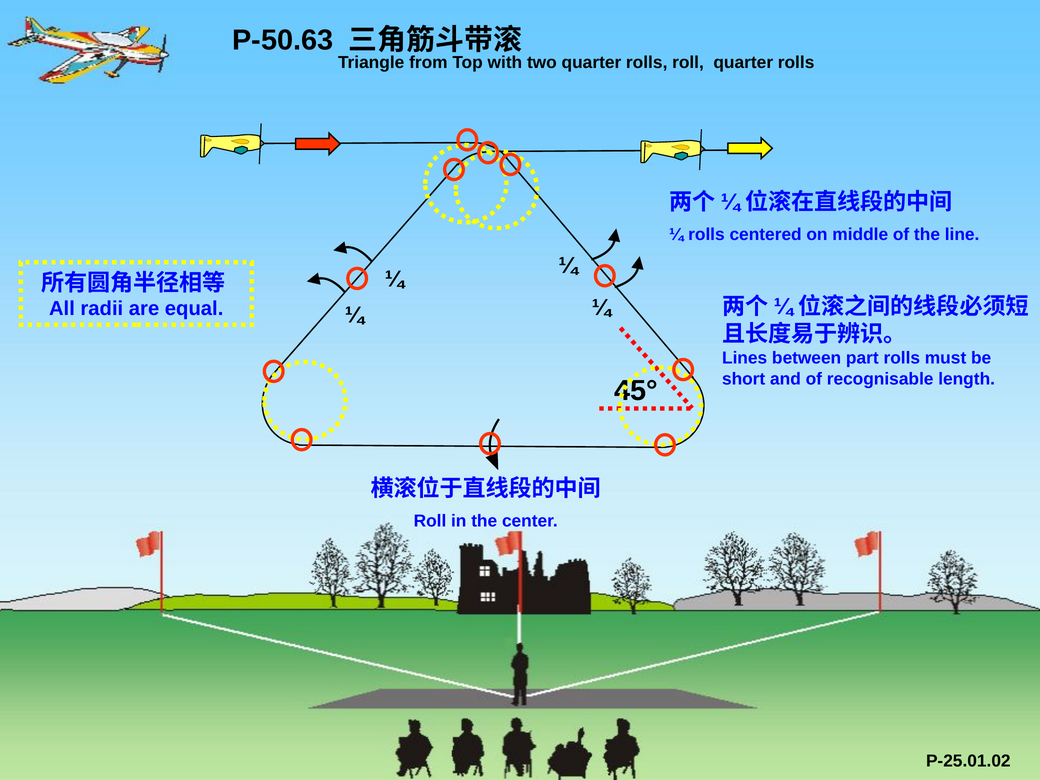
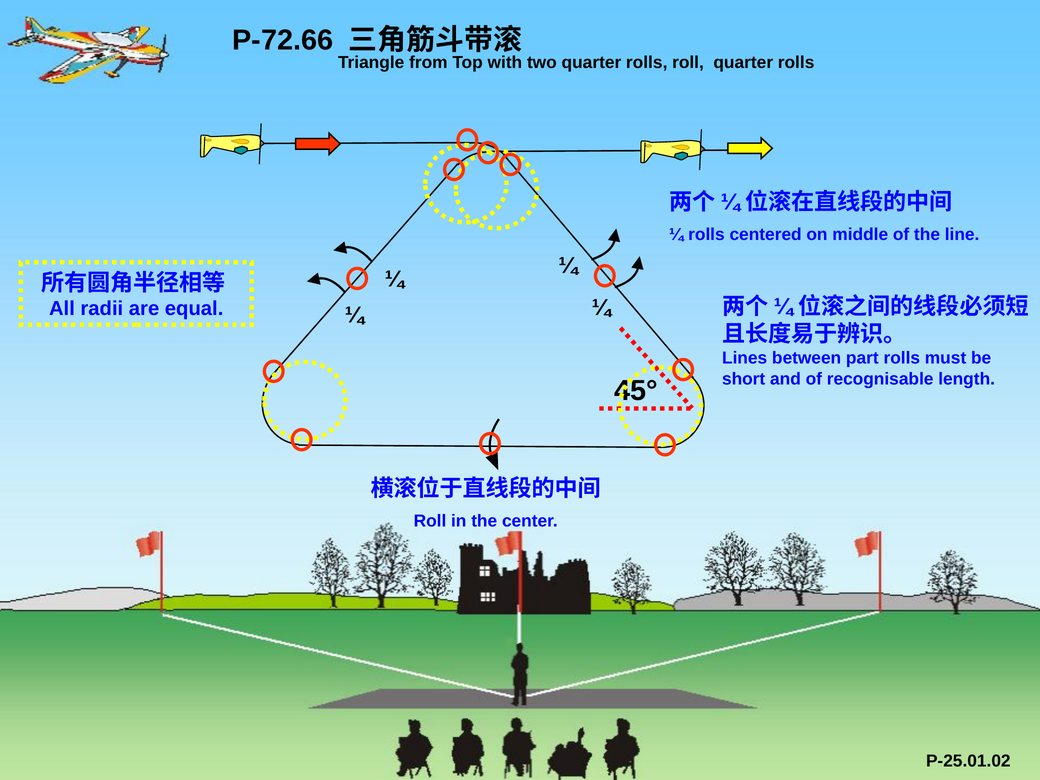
P-50.63: P-50.63 -> P-72.66
